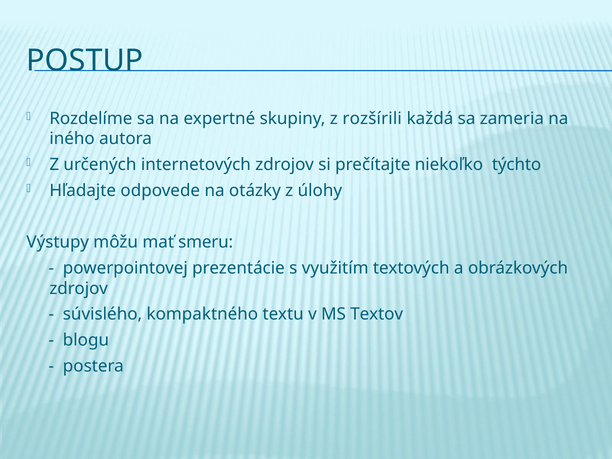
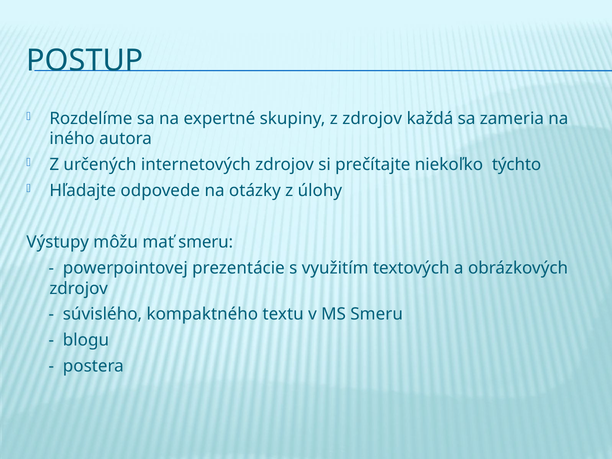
z rozšírili: rozšírili -> zdrojov
MS Textov: Textov -> Smeru
